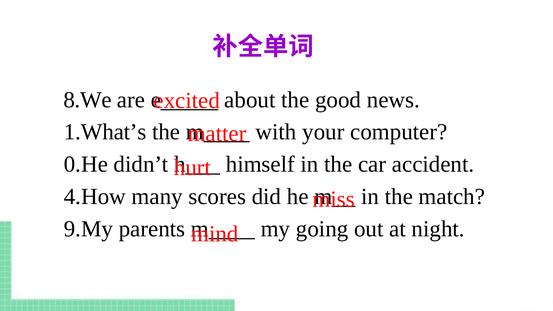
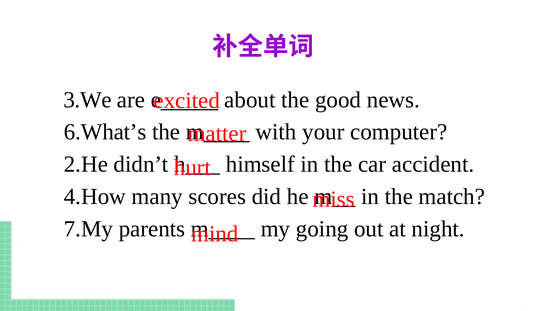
8.We: 8.We -> 3.We
1.What’s: 1.What’s -> 6.What’s
0.He: 0.He -> 2.He
9.My: 9.My -> 7.My
